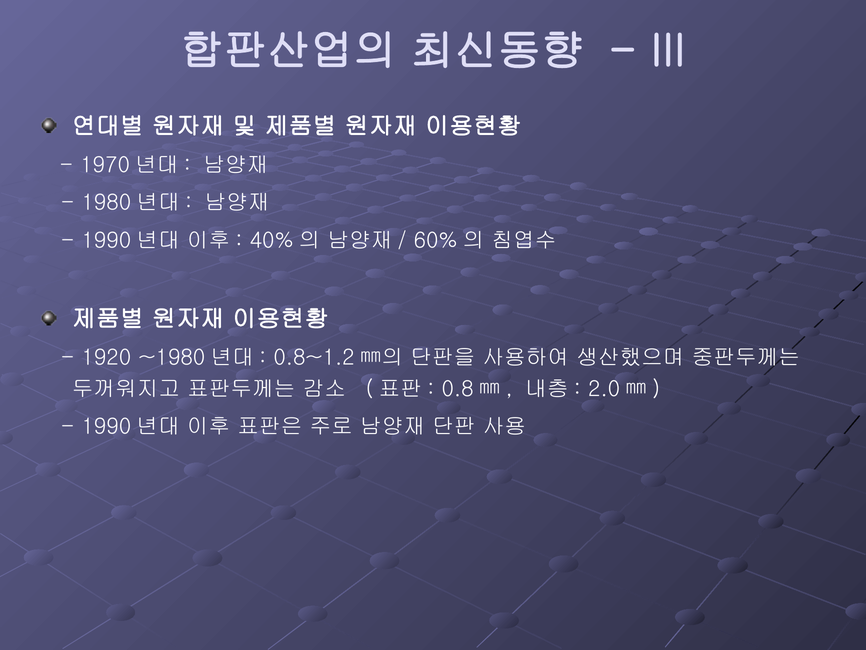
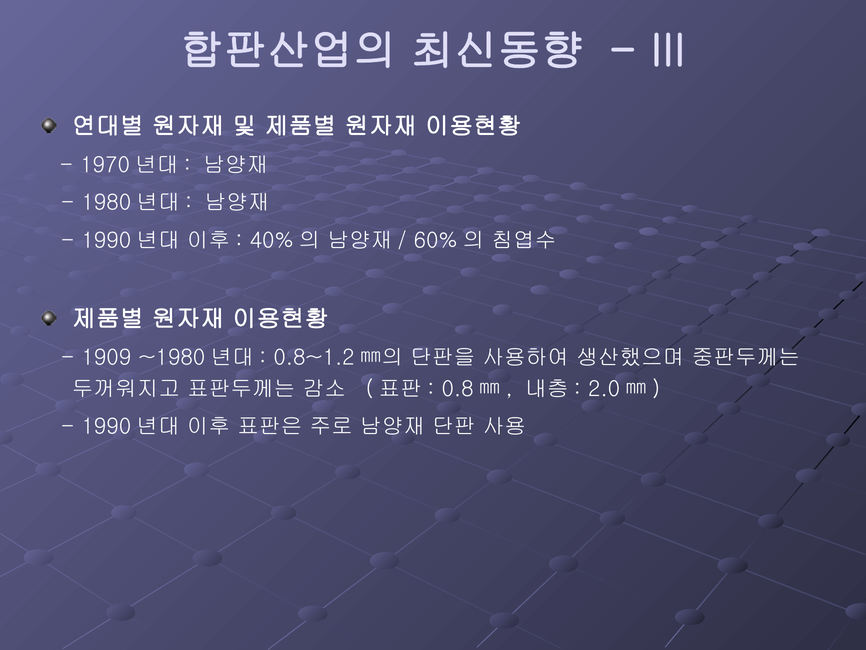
1920: 1920 -> 1909
